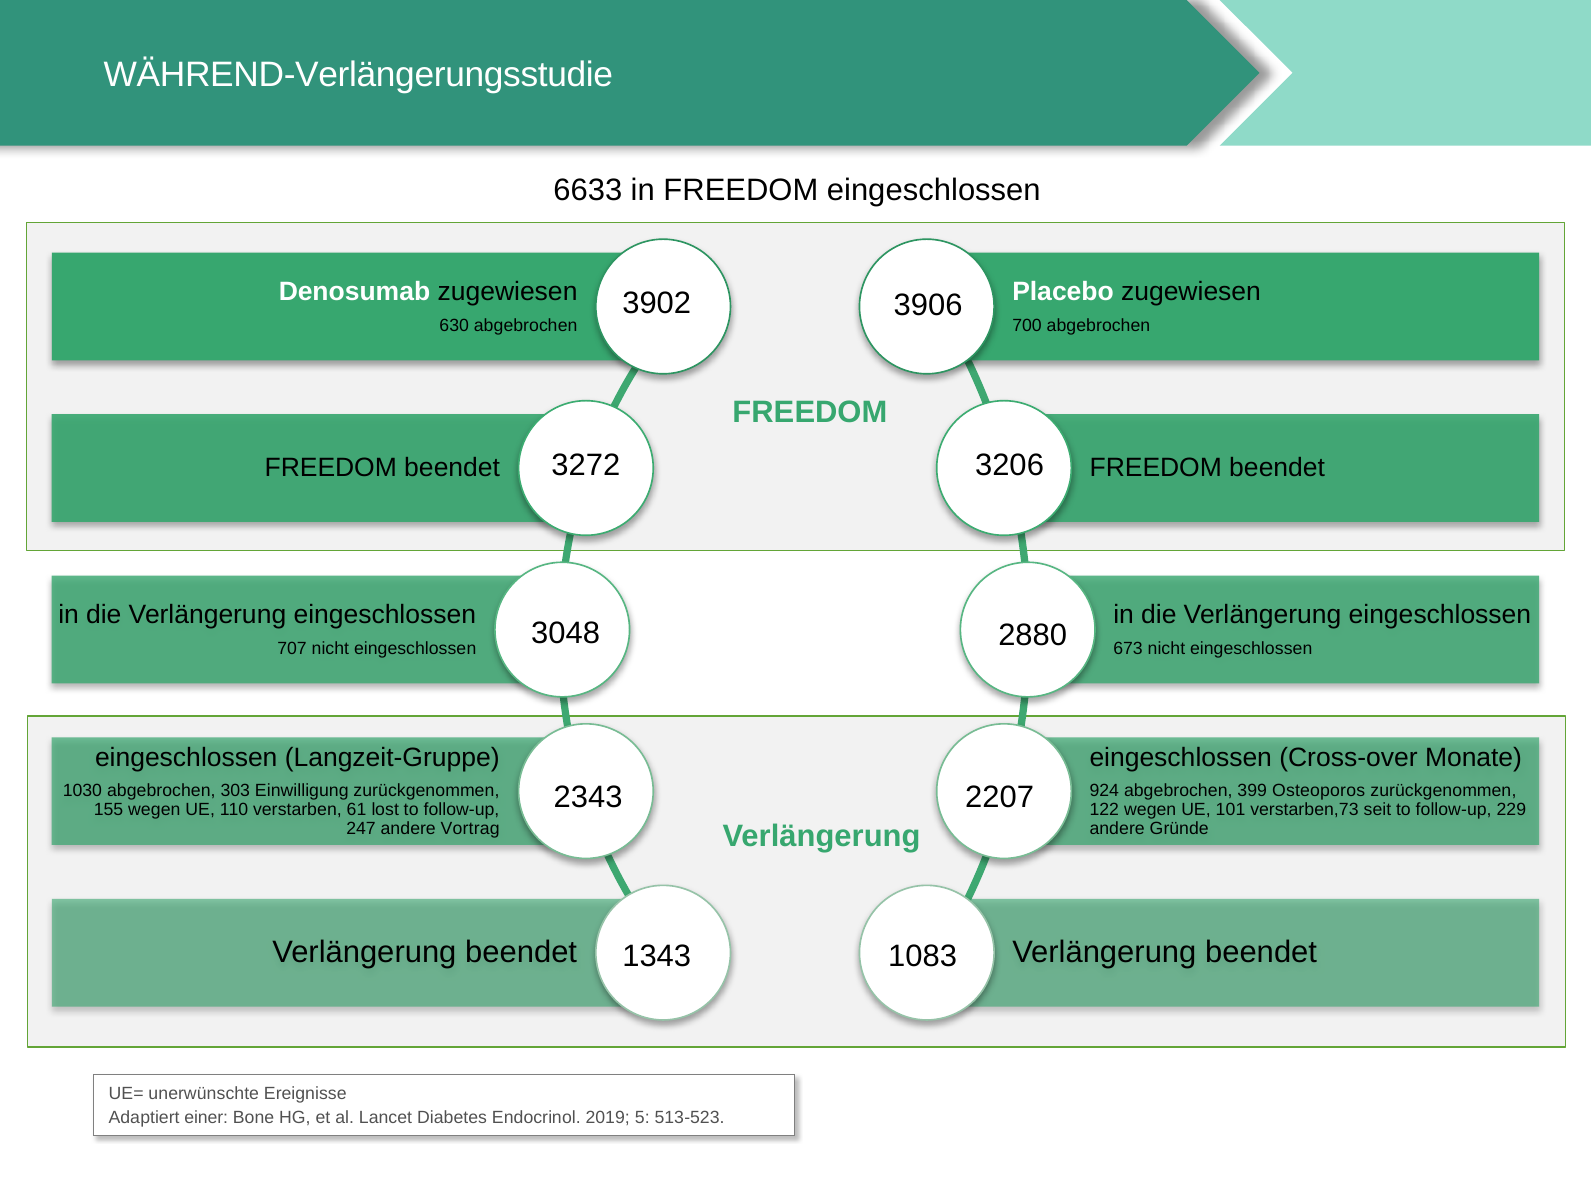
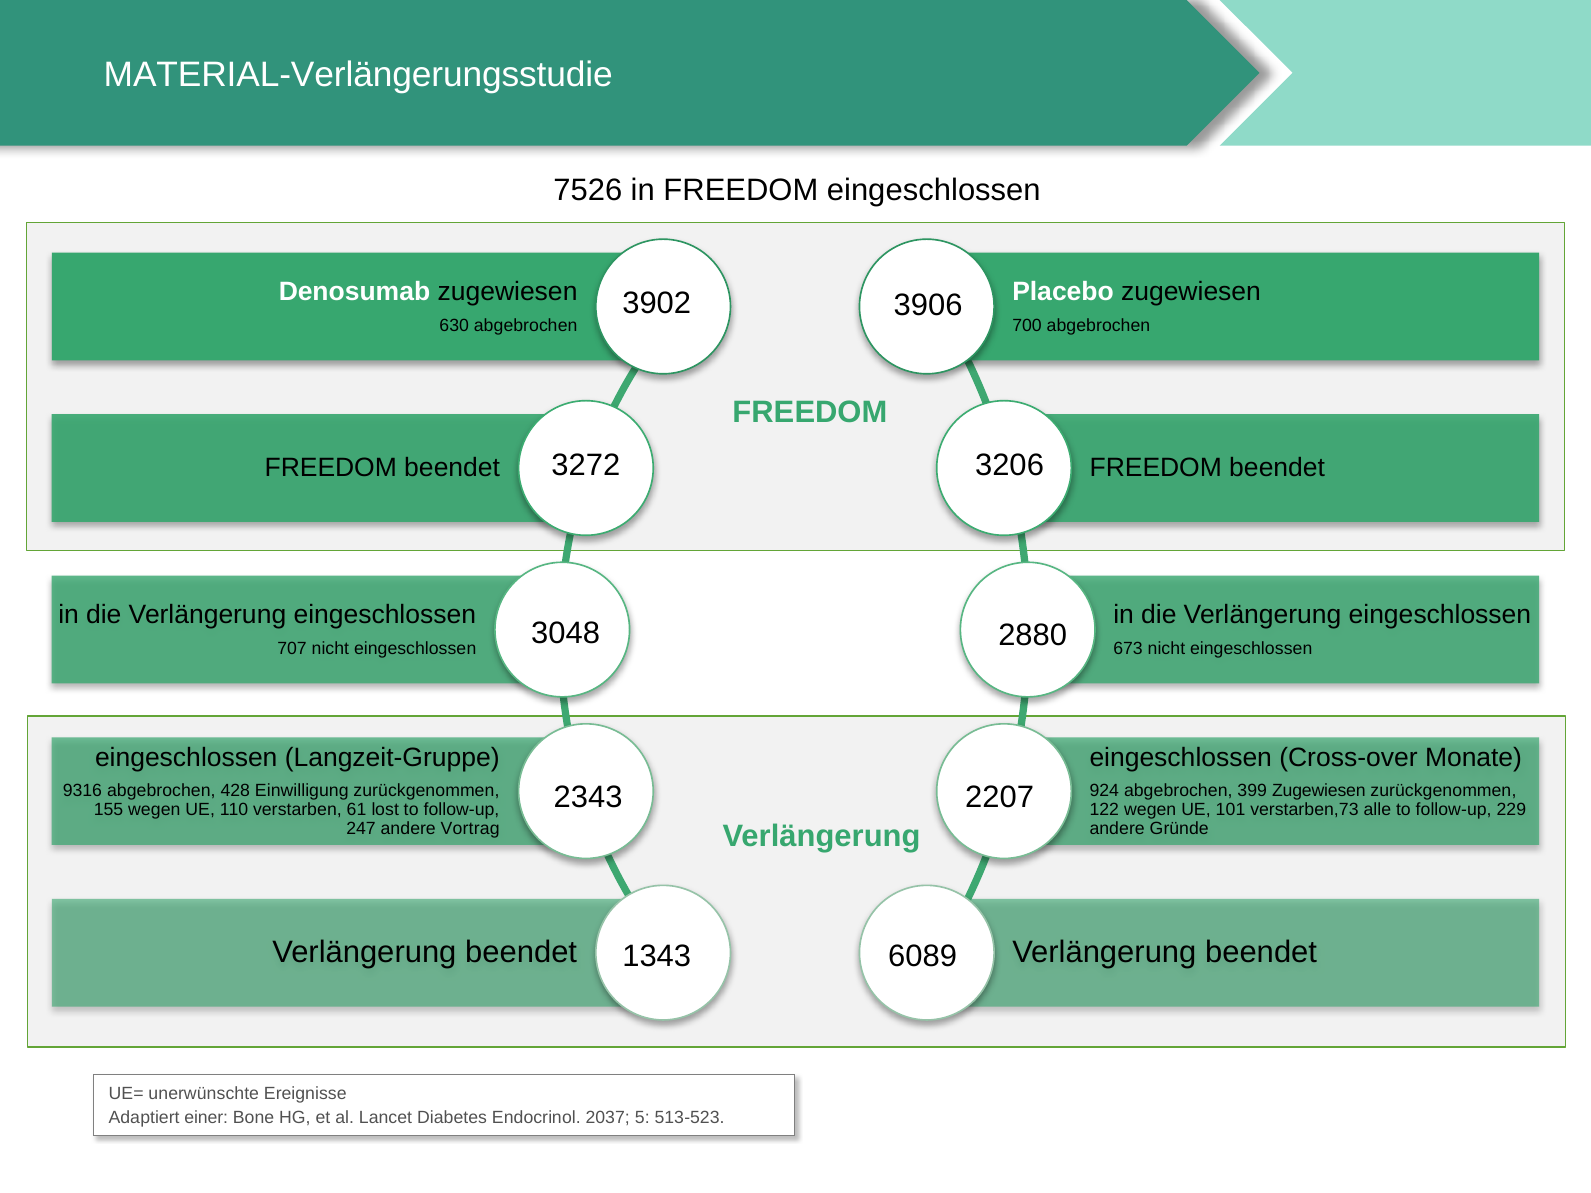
WÄHREND-Verlängerungsstudie: WÄHREND-Verlängerungsstudie -> MATERIAL-Verlängerungsstudie
6633: 6633 -> 7526
1030: 1030 -> 9316
303: 303 -> 428
399 Osteoporos: Osteoporos -> Zugewiesen
seit: seit -> alle
1083: 1083 -> 6089
2019: 2019 -> 2037
